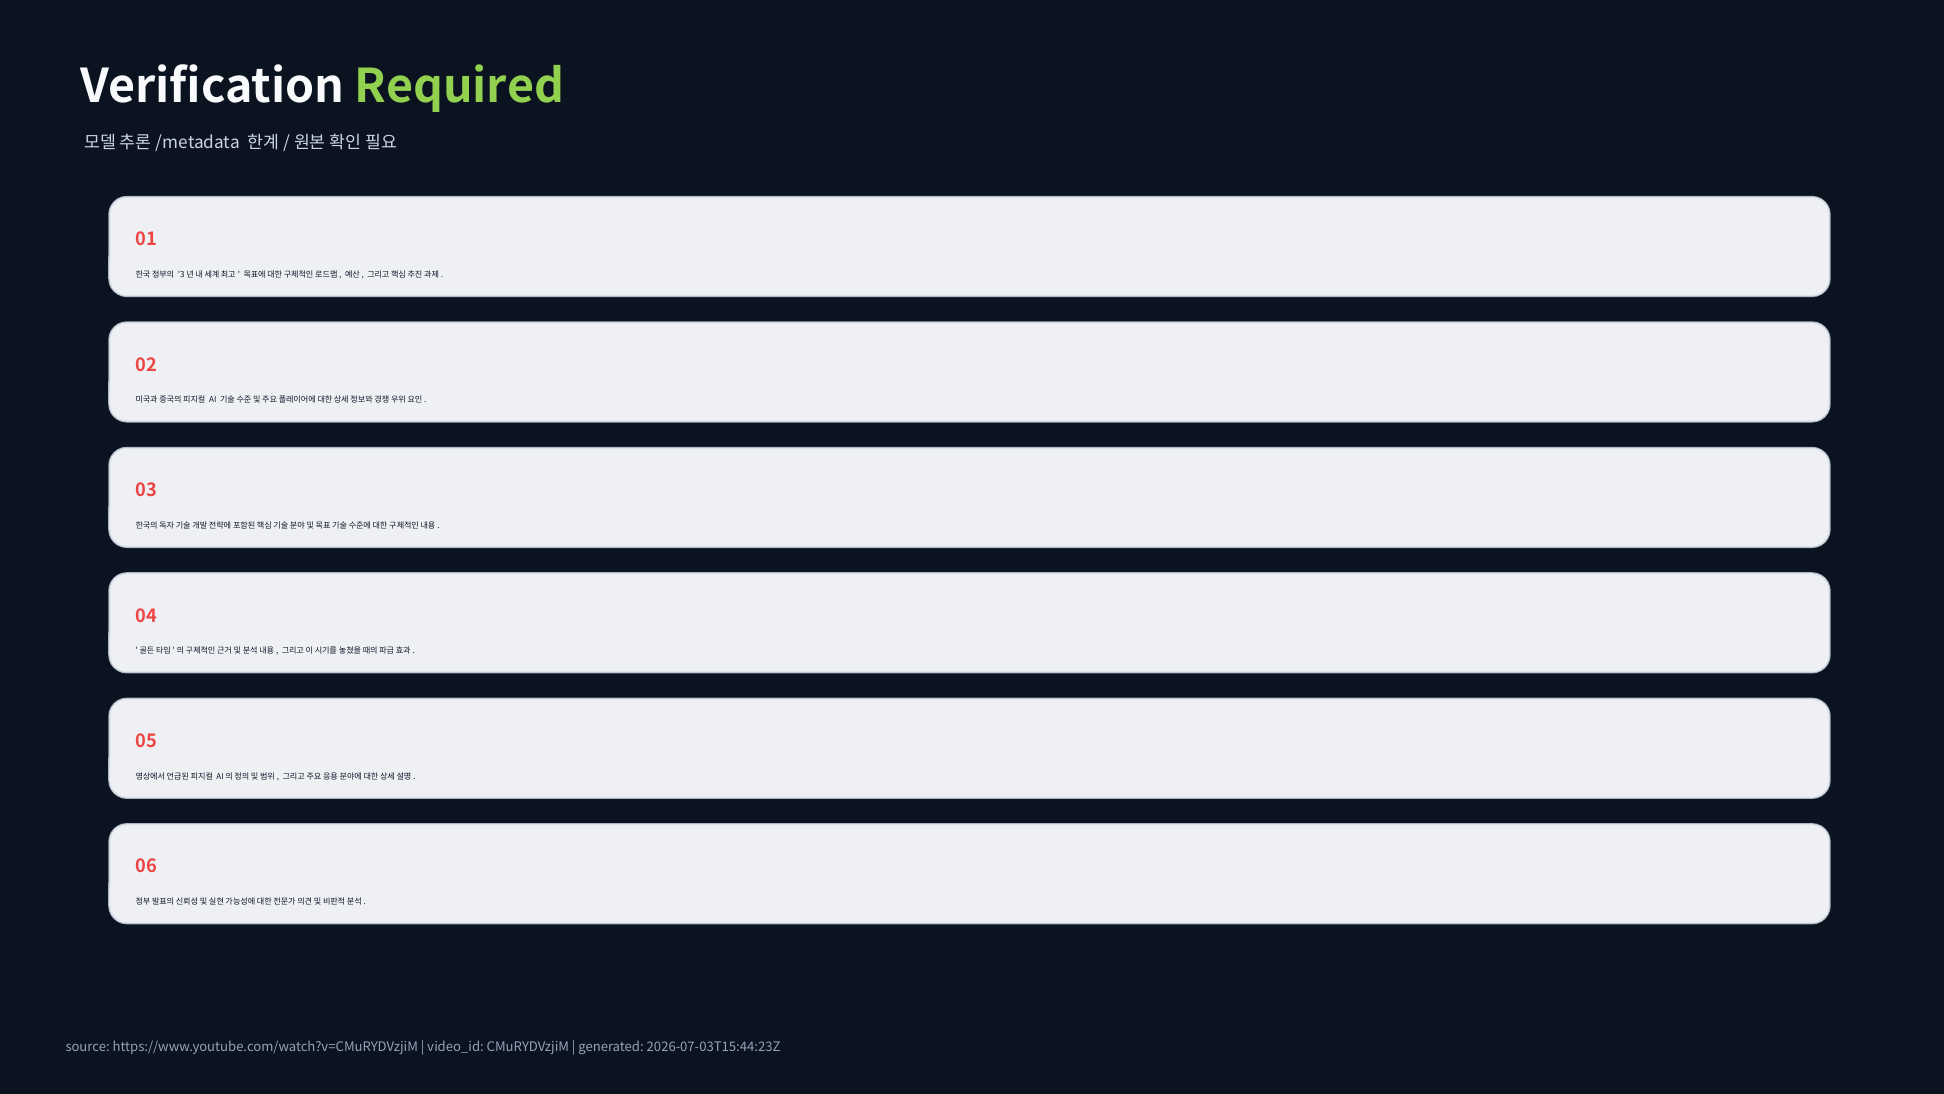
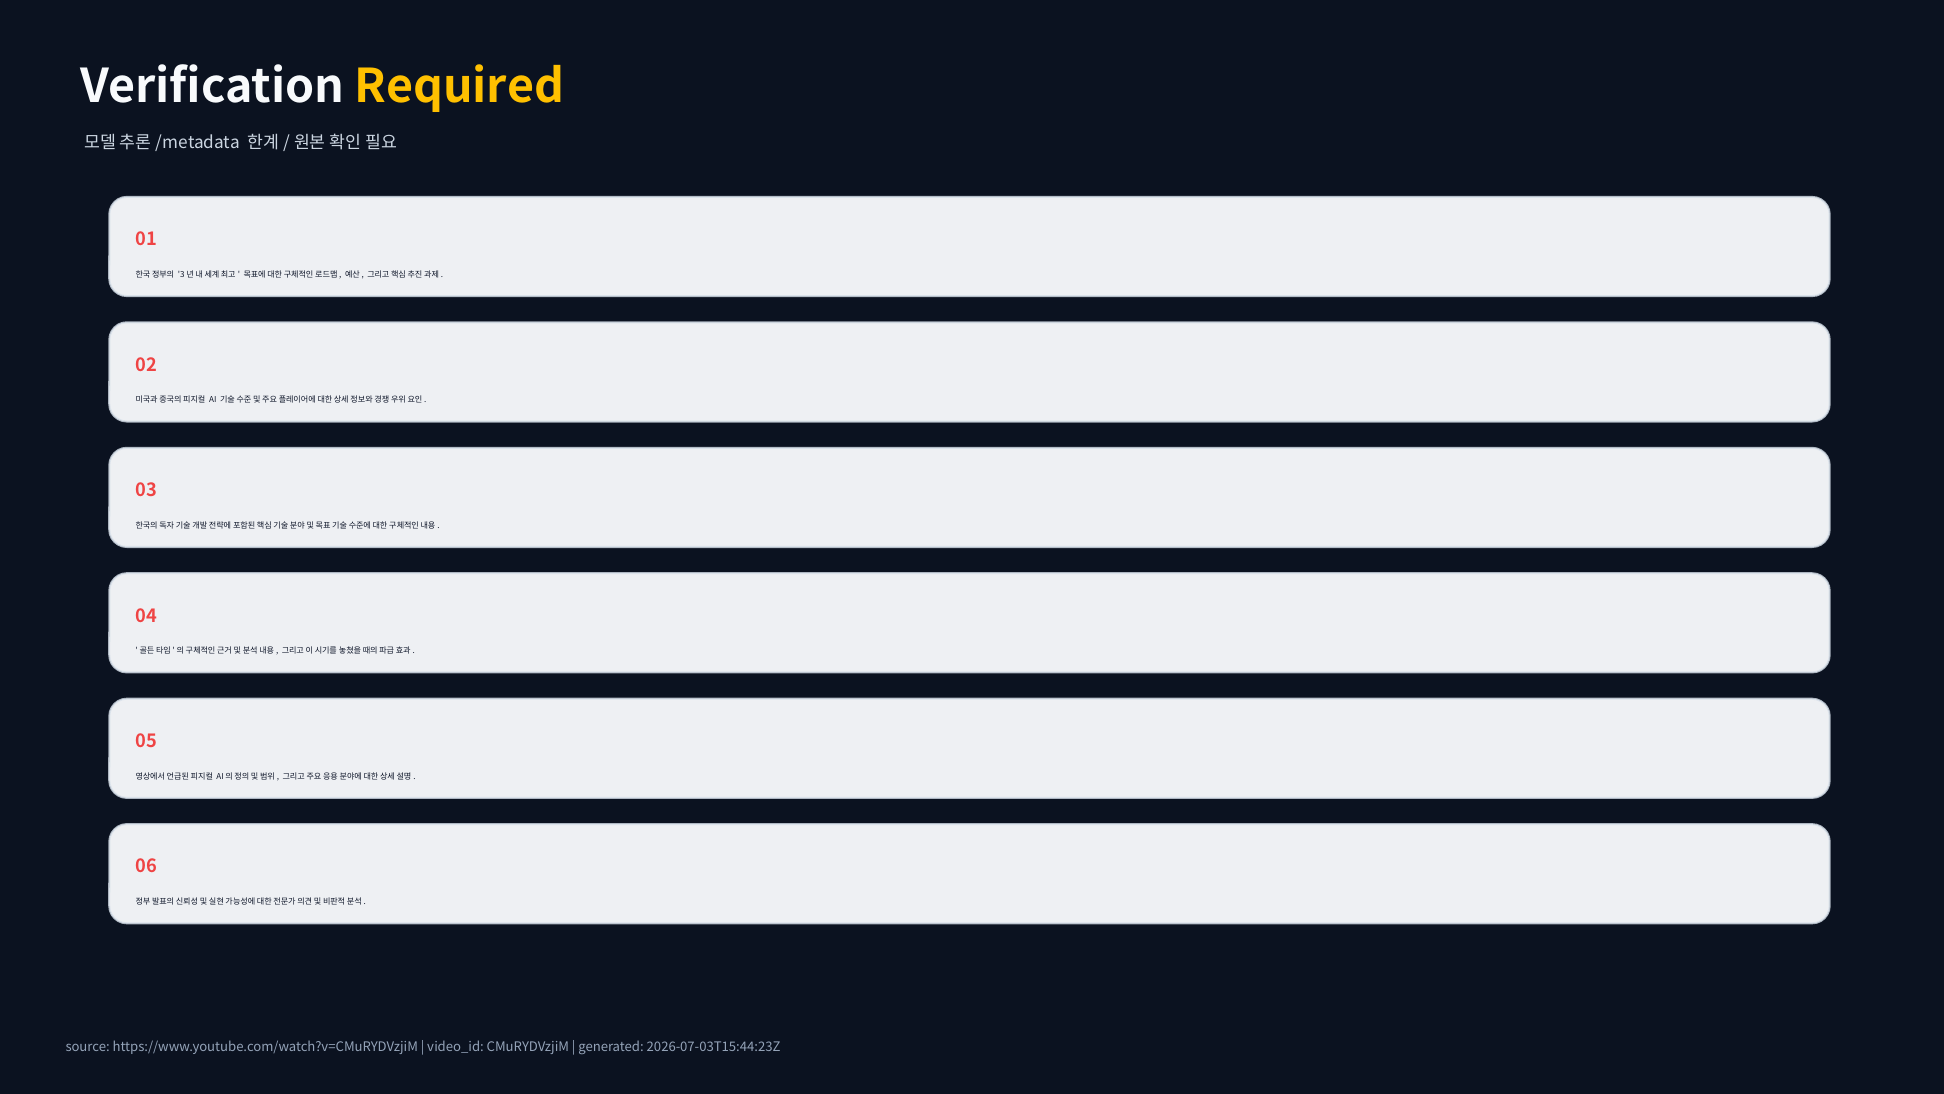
Required colour: light green -> yellow
